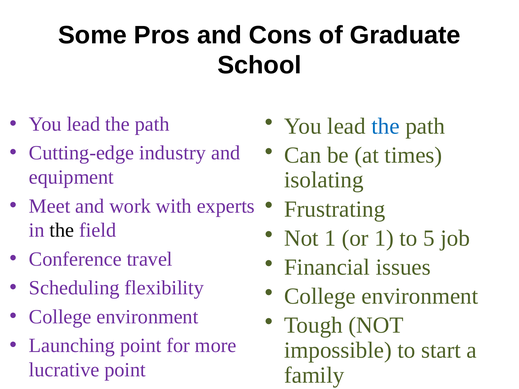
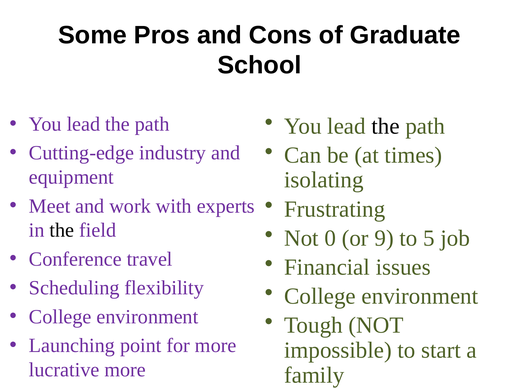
the at (386, 126) colour: blue -> black
Not 1: 1 -> 0
or 1: 1 -> 9
lucrative point: point -> more
